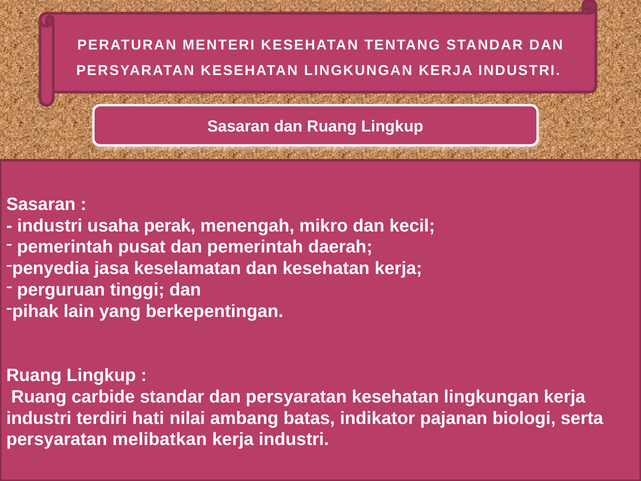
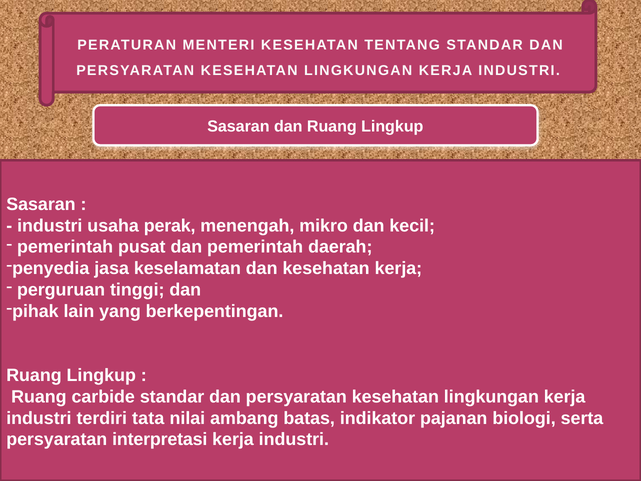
hati: hati -> tata
melibatkan: melibatkan -> interpretasi
